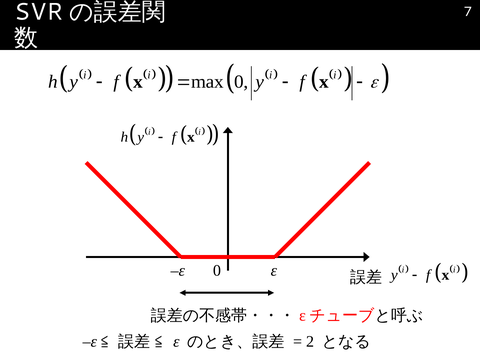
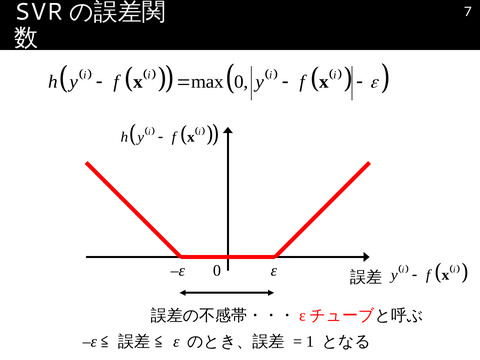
2: 2 -> 1
